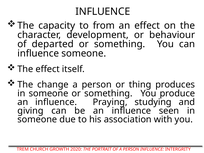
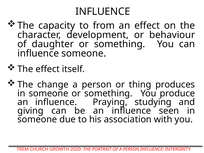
departed: departed -> daughter
